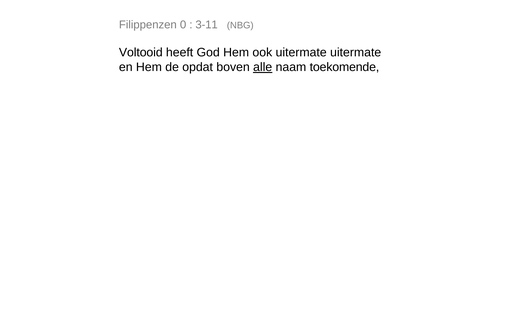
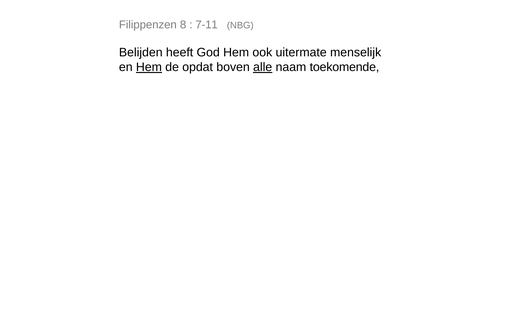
0: 0 -> 8
3-11: 3-11 -> 7-11
Voltooid: Voltooid -> Belijden
uitermate uitermate: uitermate -> menselijk
Hem at (149, 67) underline: none -> present
